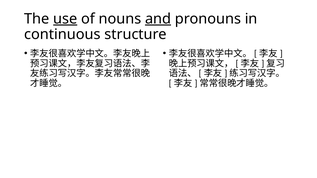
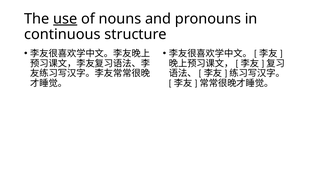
and underline: present -> none
